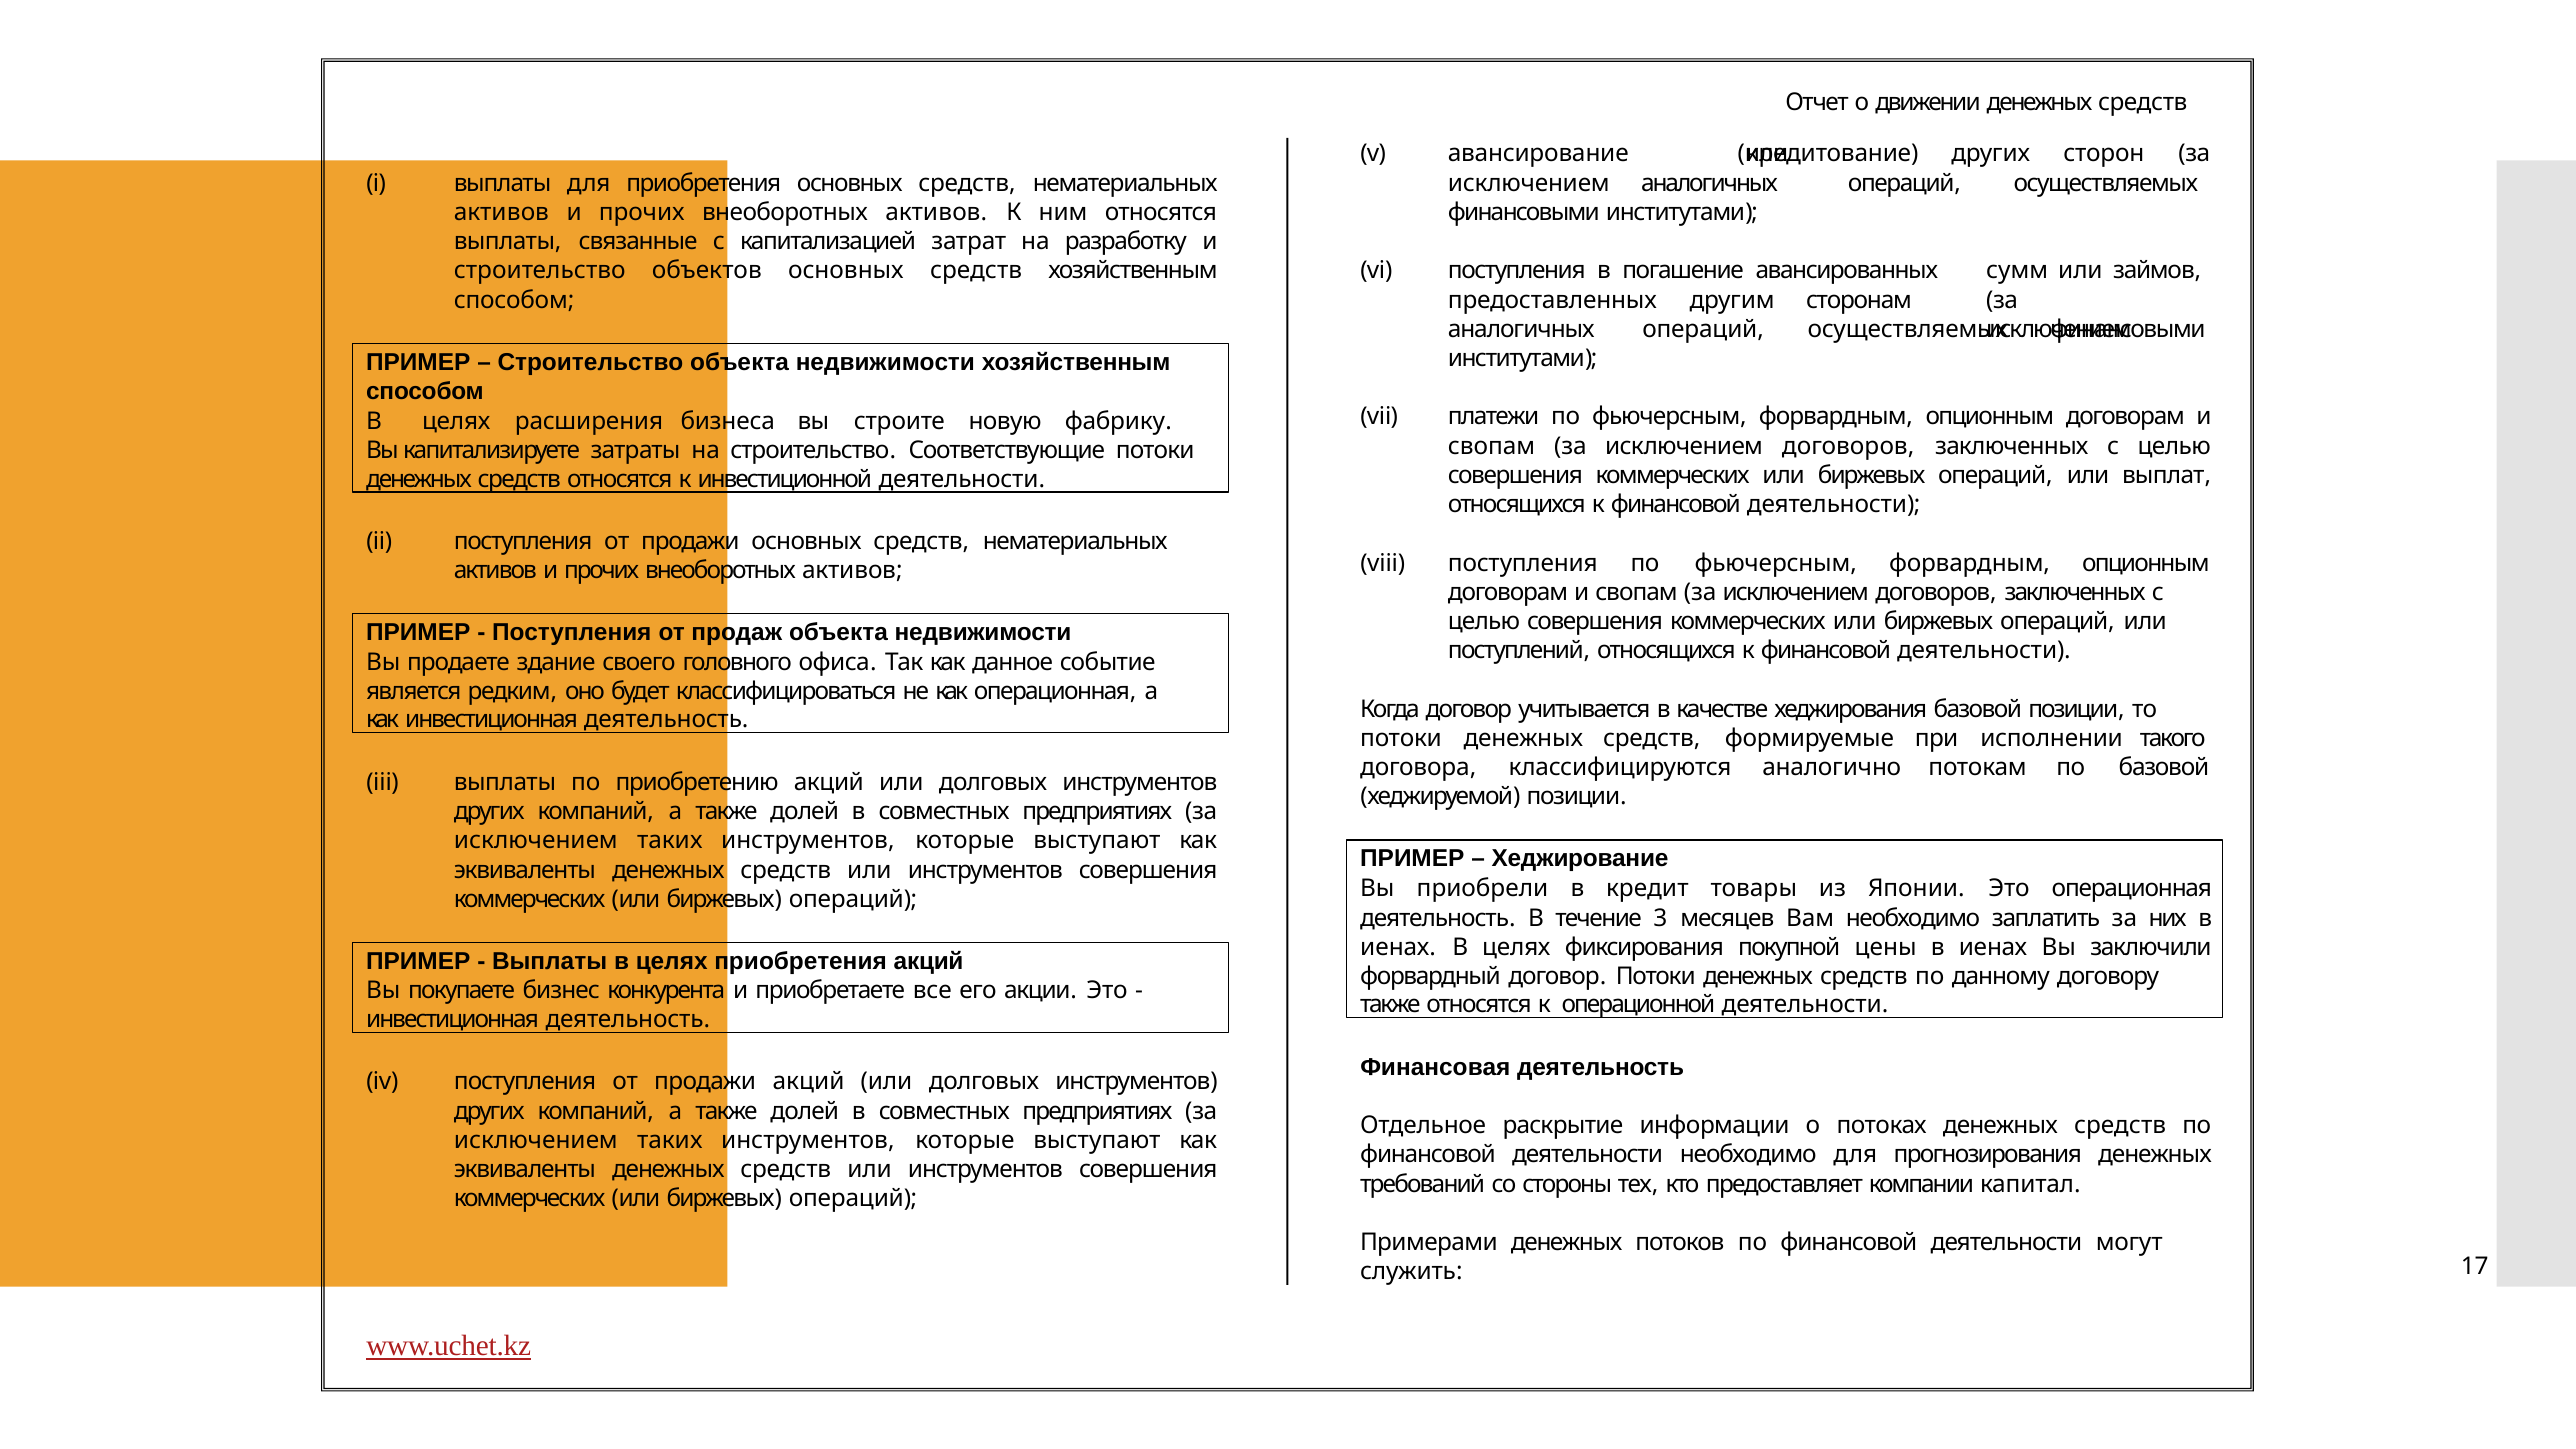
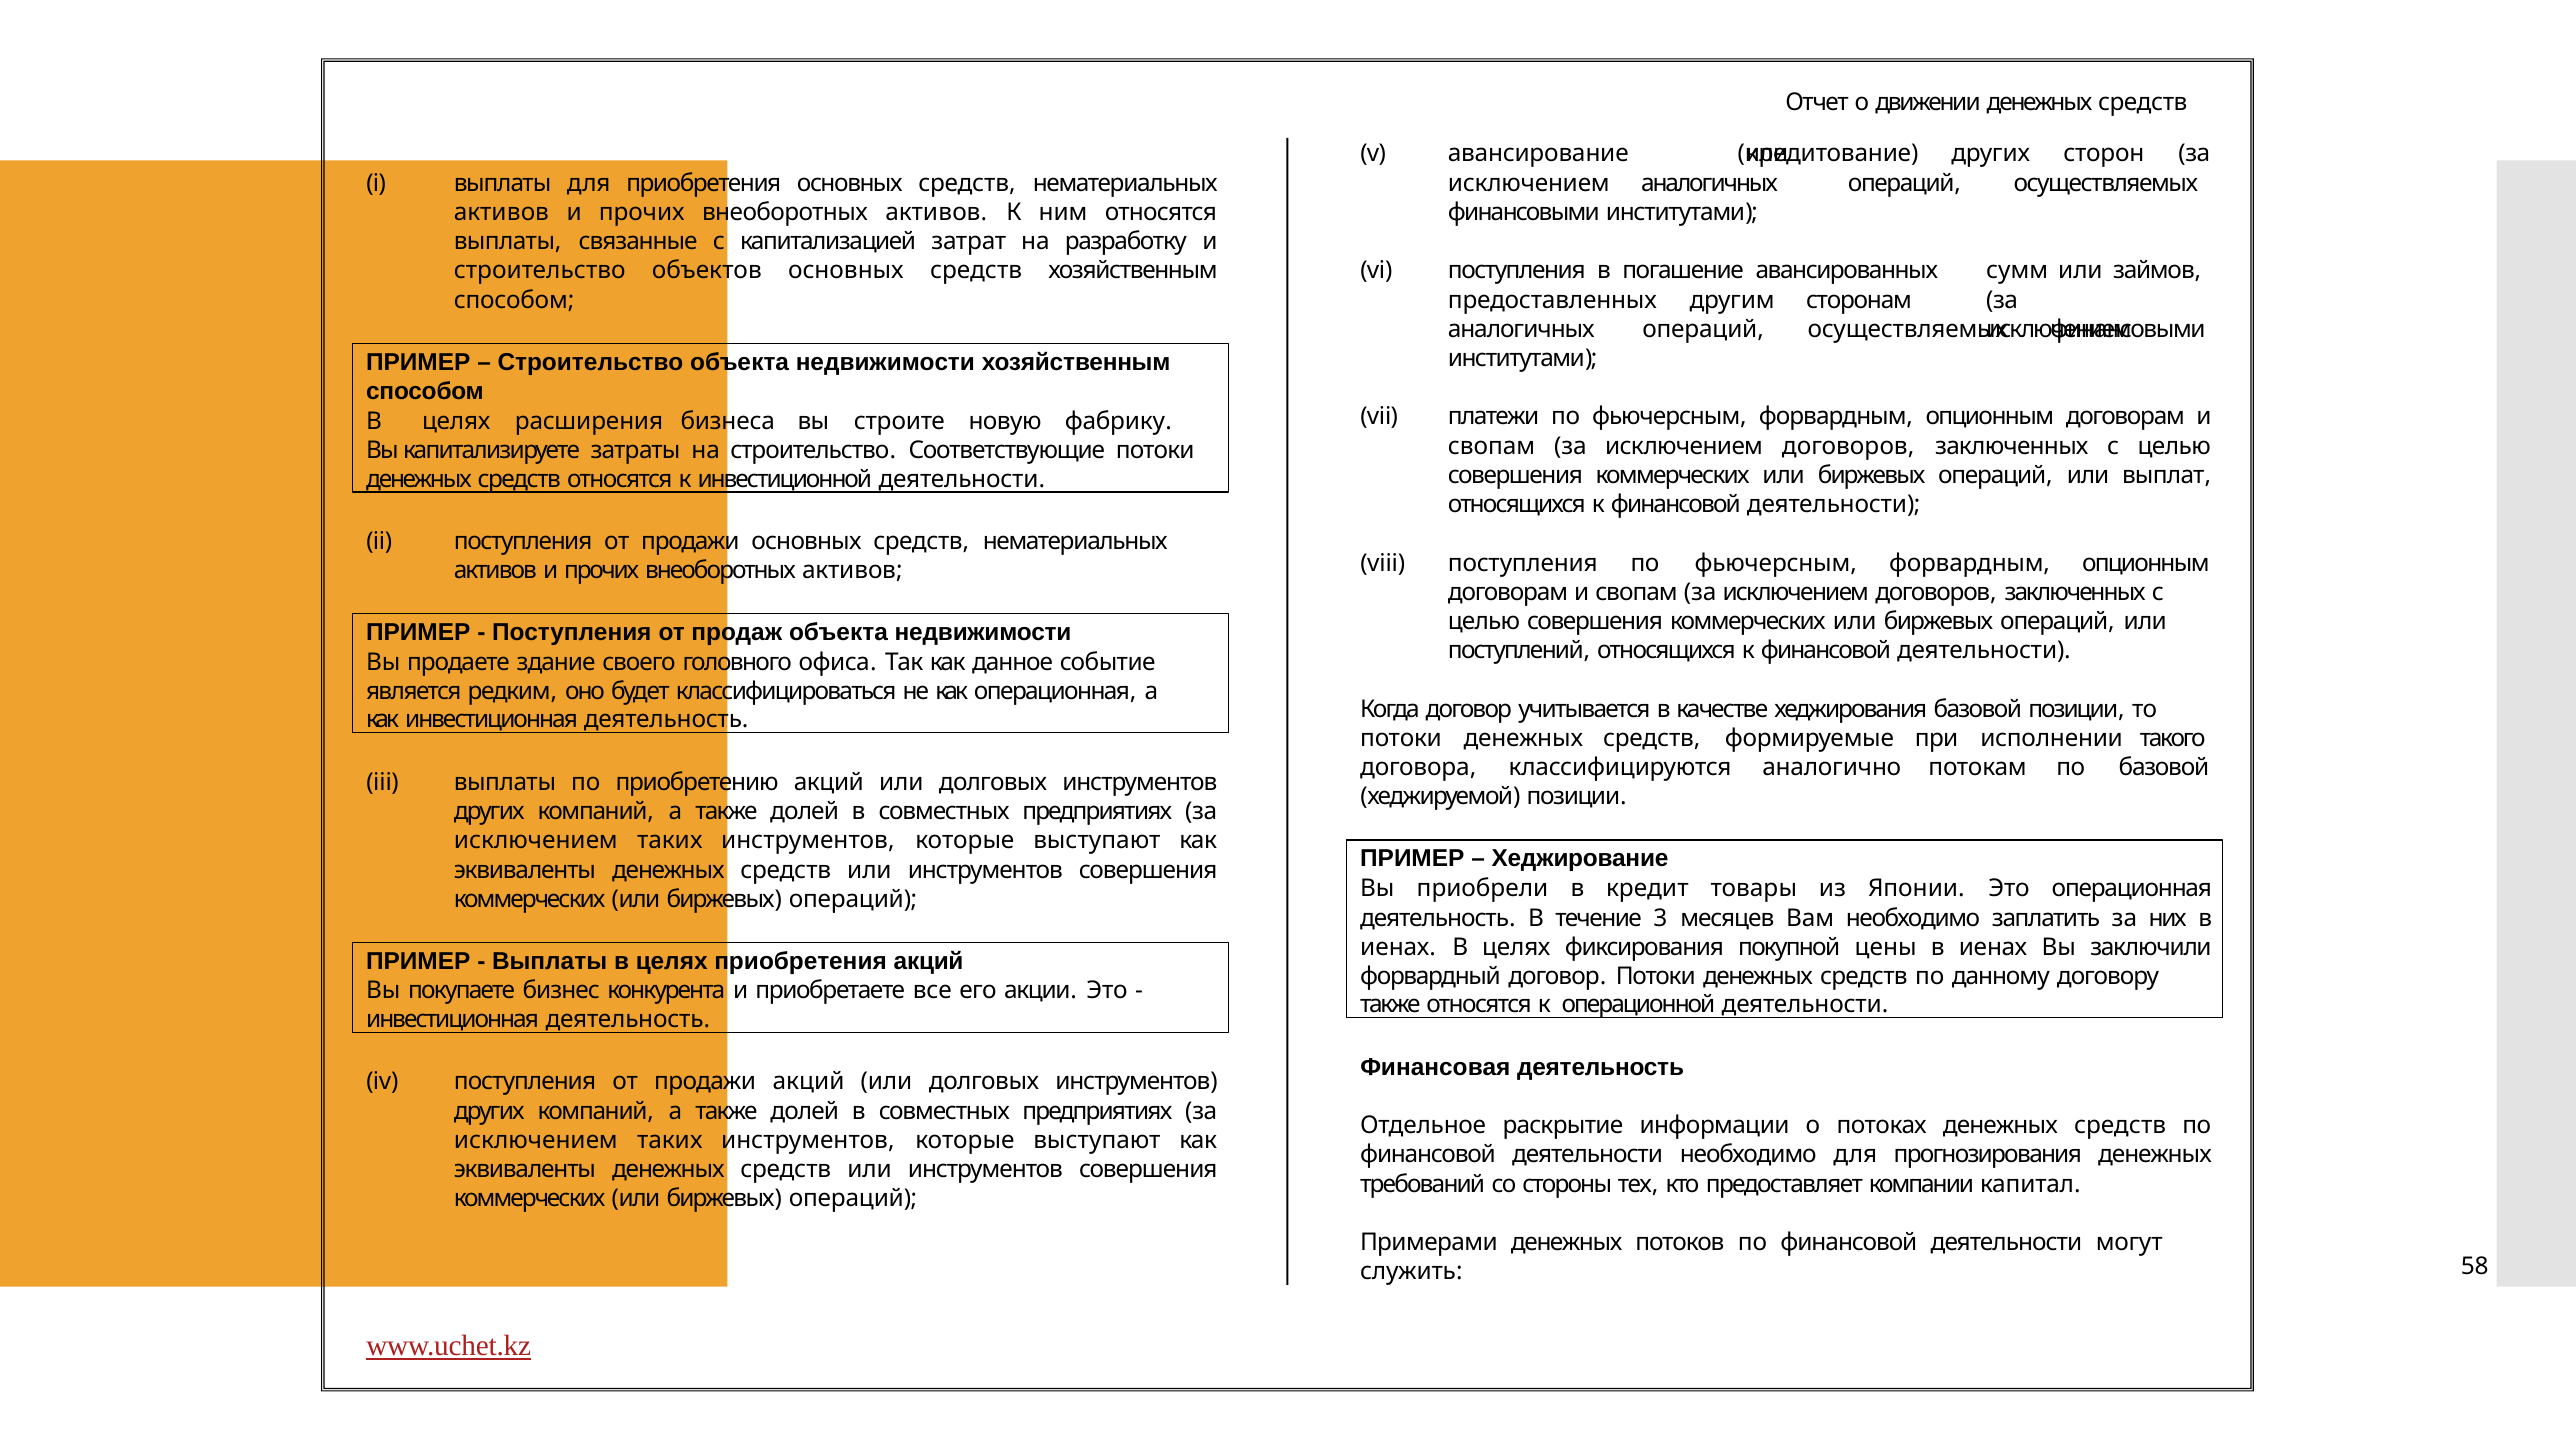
17: 17 -> 58
